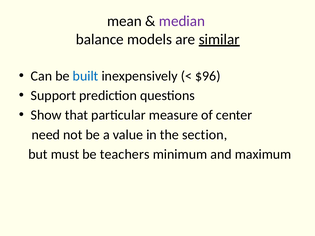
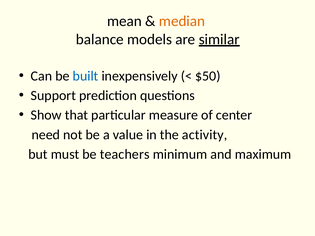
median colour: purple -> orange
$96: $96 -> $50
section: section -> activity
